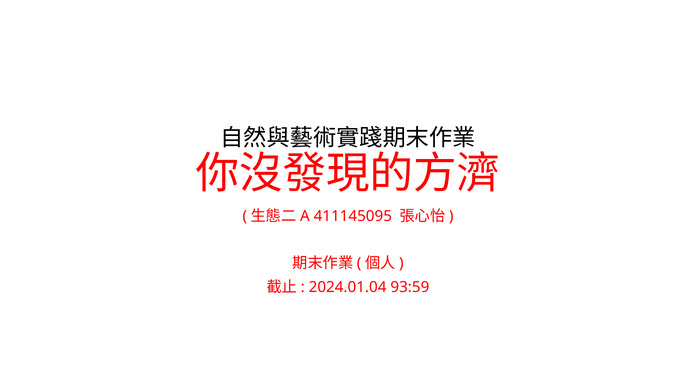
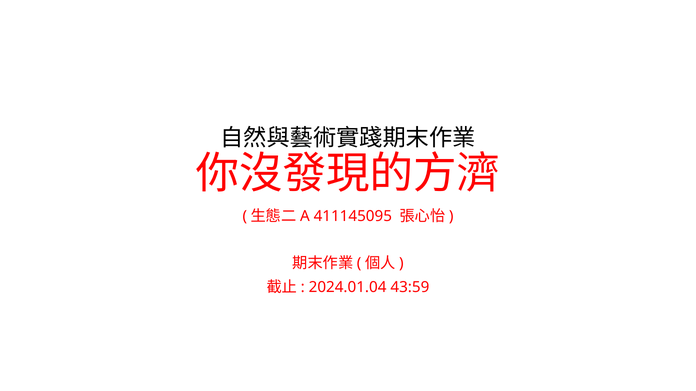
93:59: 93:59 -> 43:59
